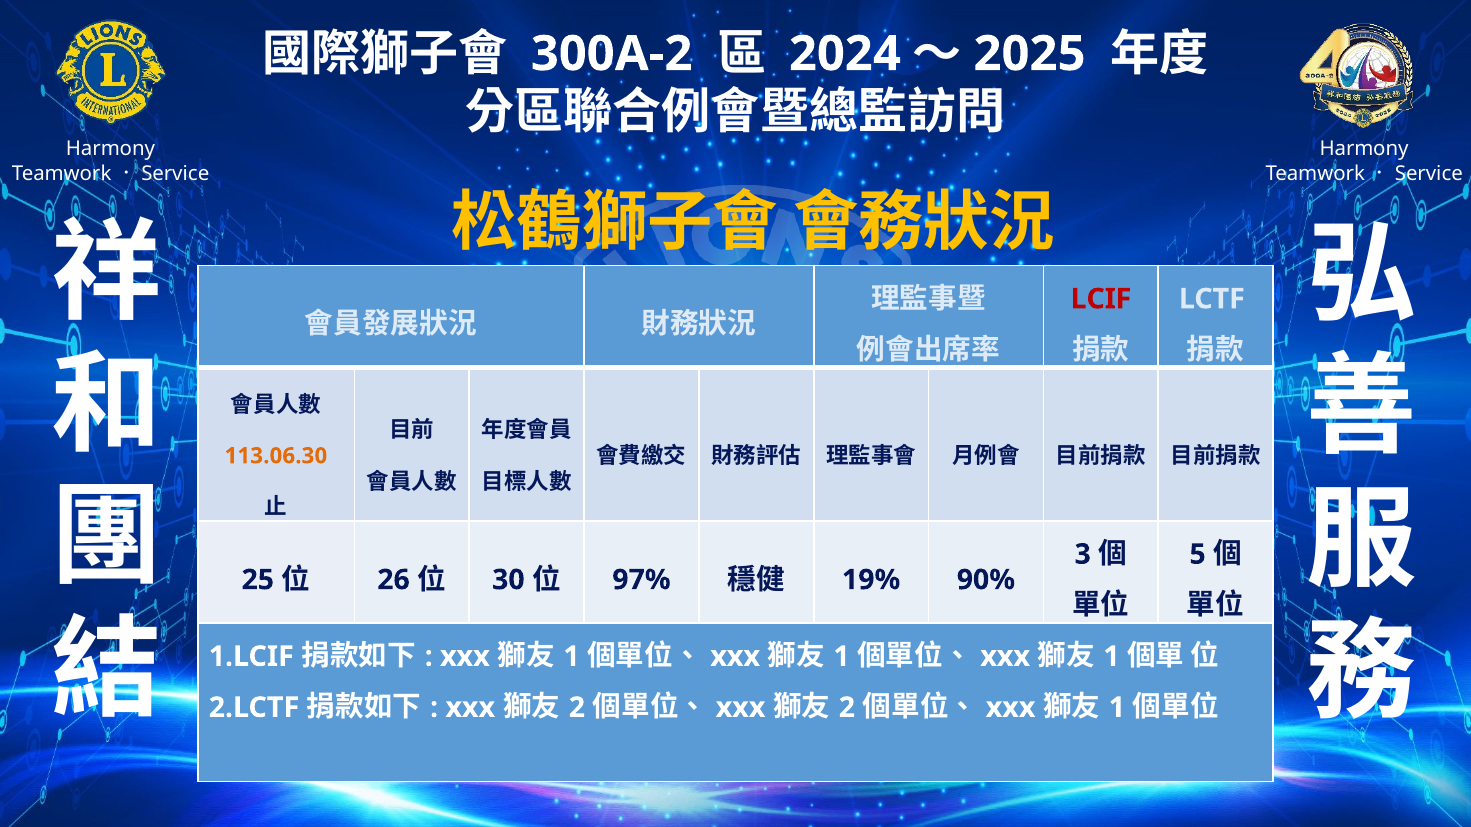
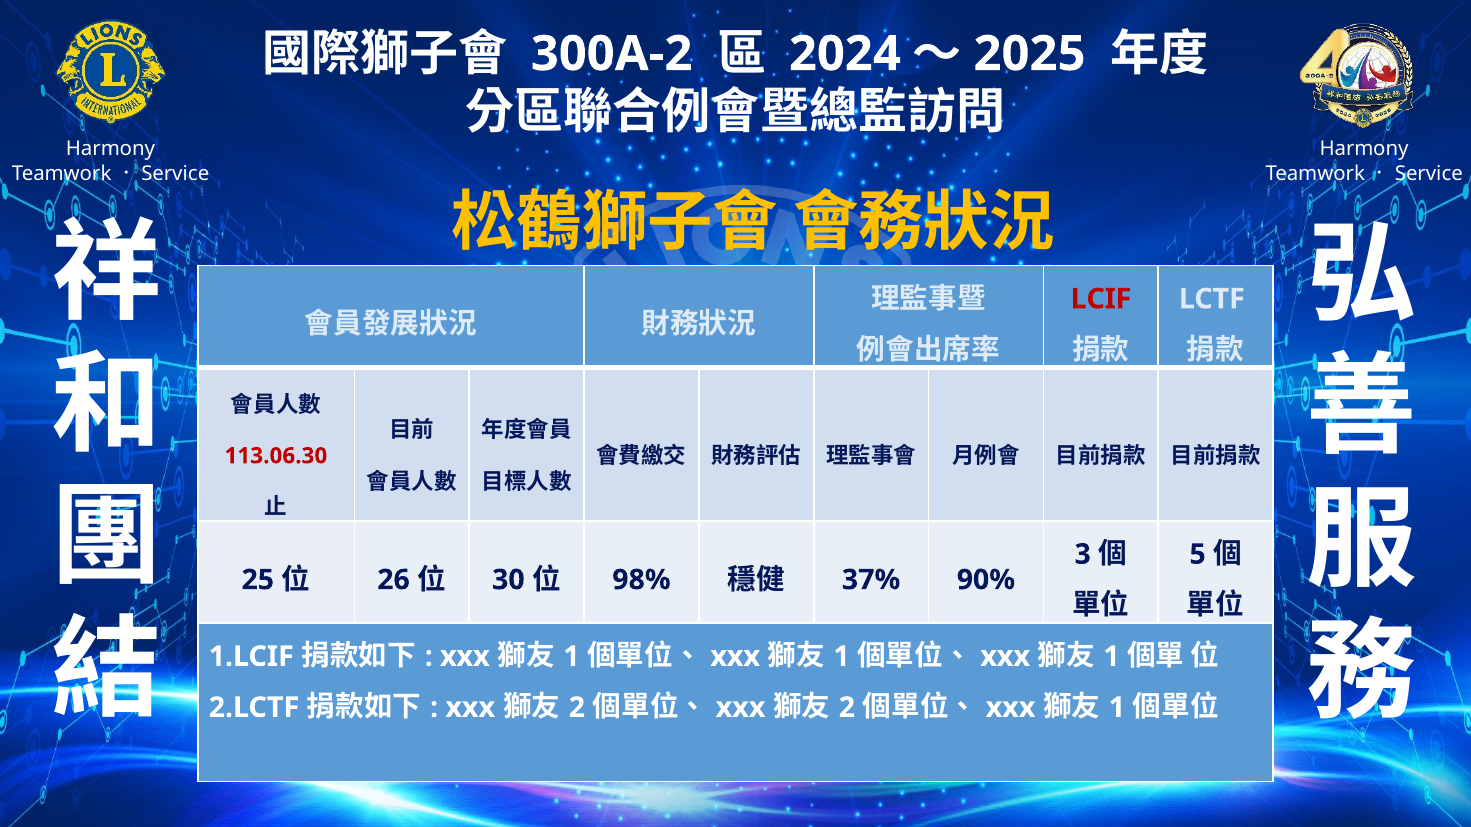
113.06.30 colour: orange -> red
97%: 97% -> 98%
19%: 19% -> 37%
